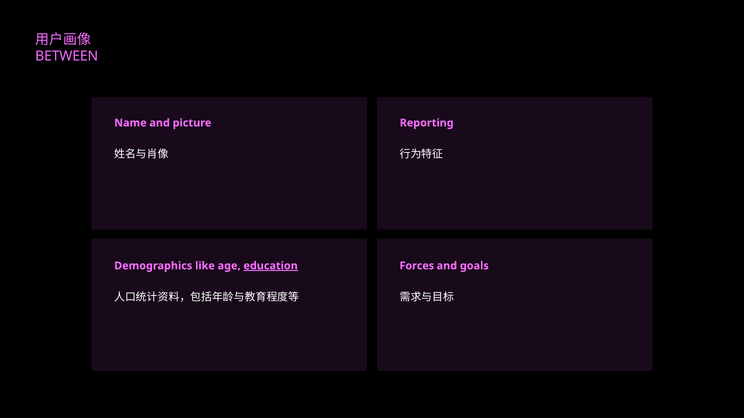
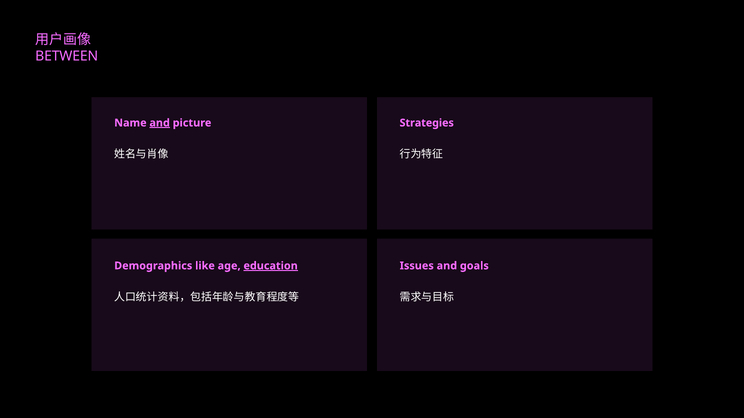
and at (160, 123) underline: none -> present
Reporting: Reporting -> Strategies
Forces: Forces -> Issues
